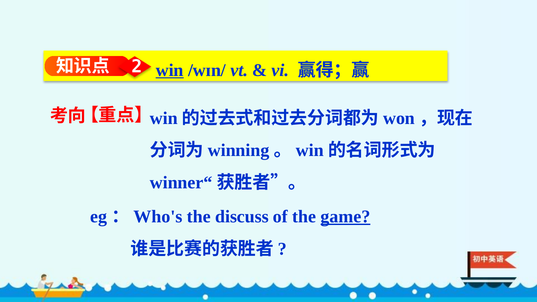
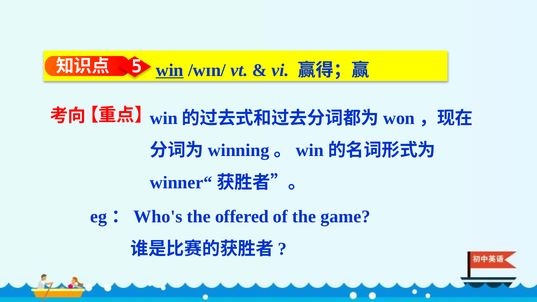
2: 2 -> 5
discuss: discuss -> offered
game underline: present -> none
